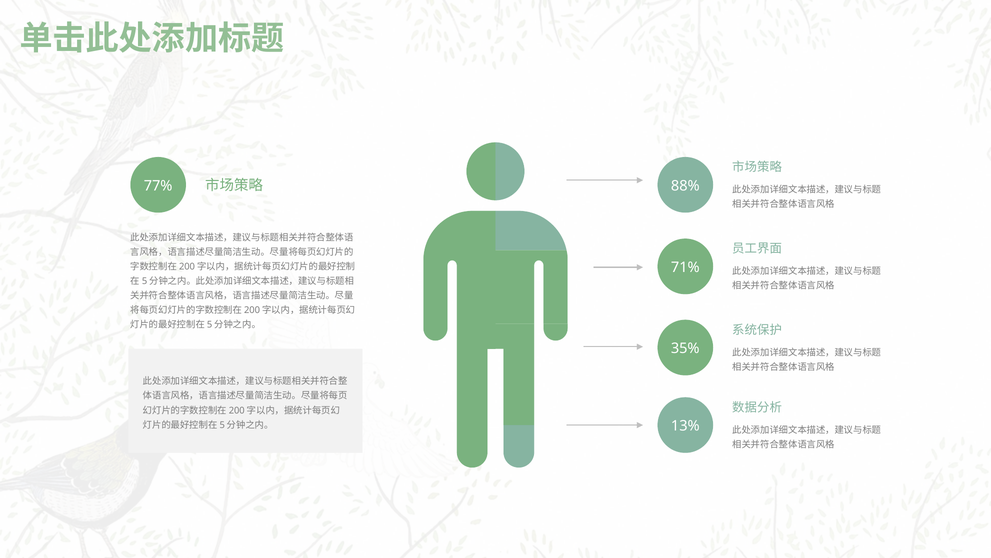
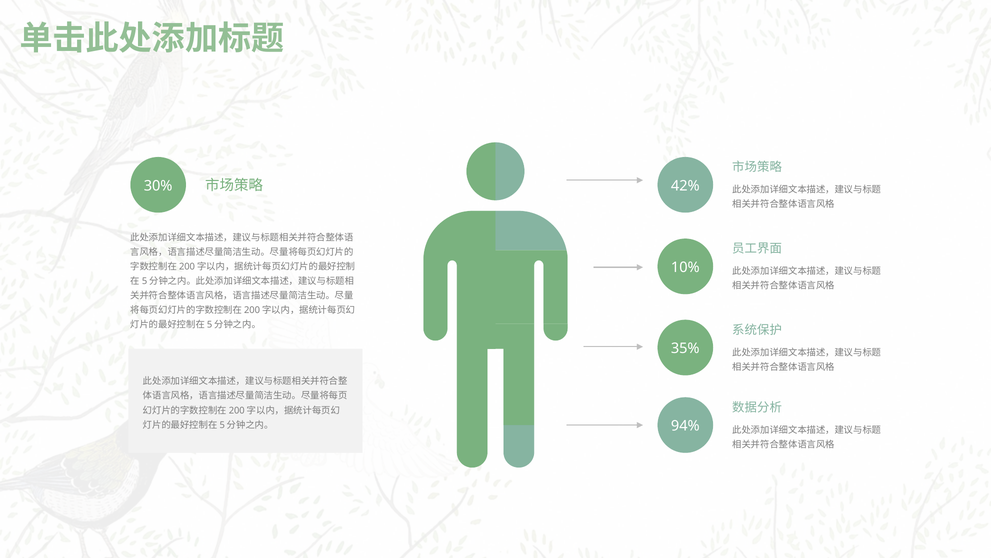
77%: 77% -> 30%
88%: 88% -> 42%
71%: 71% -> 10%
13%: 13% -> 94%
